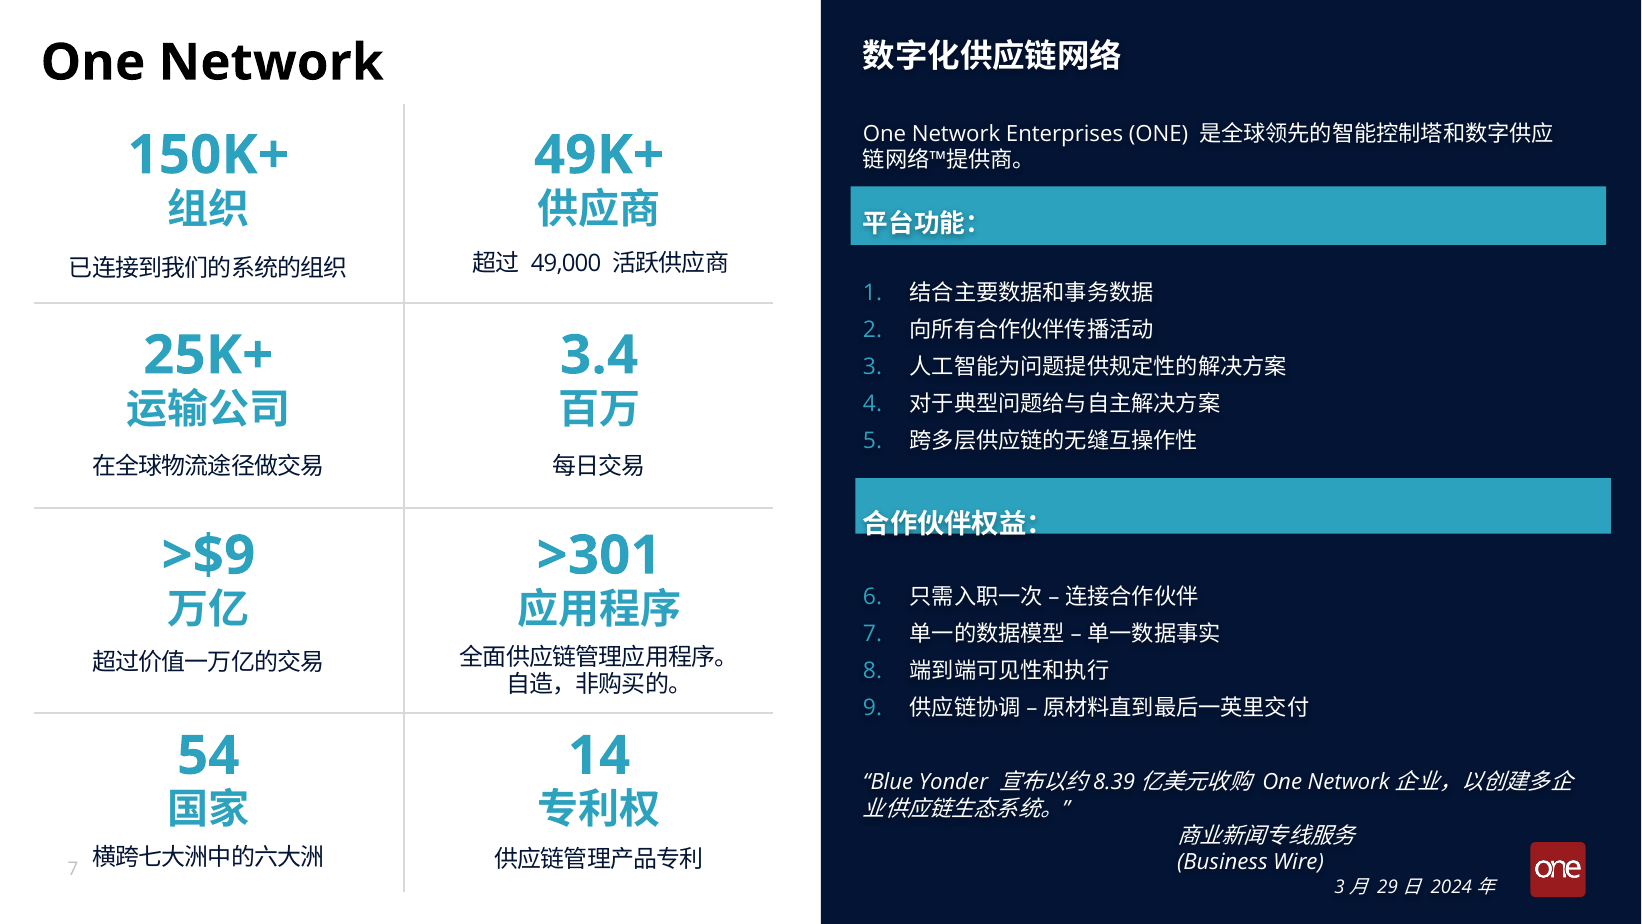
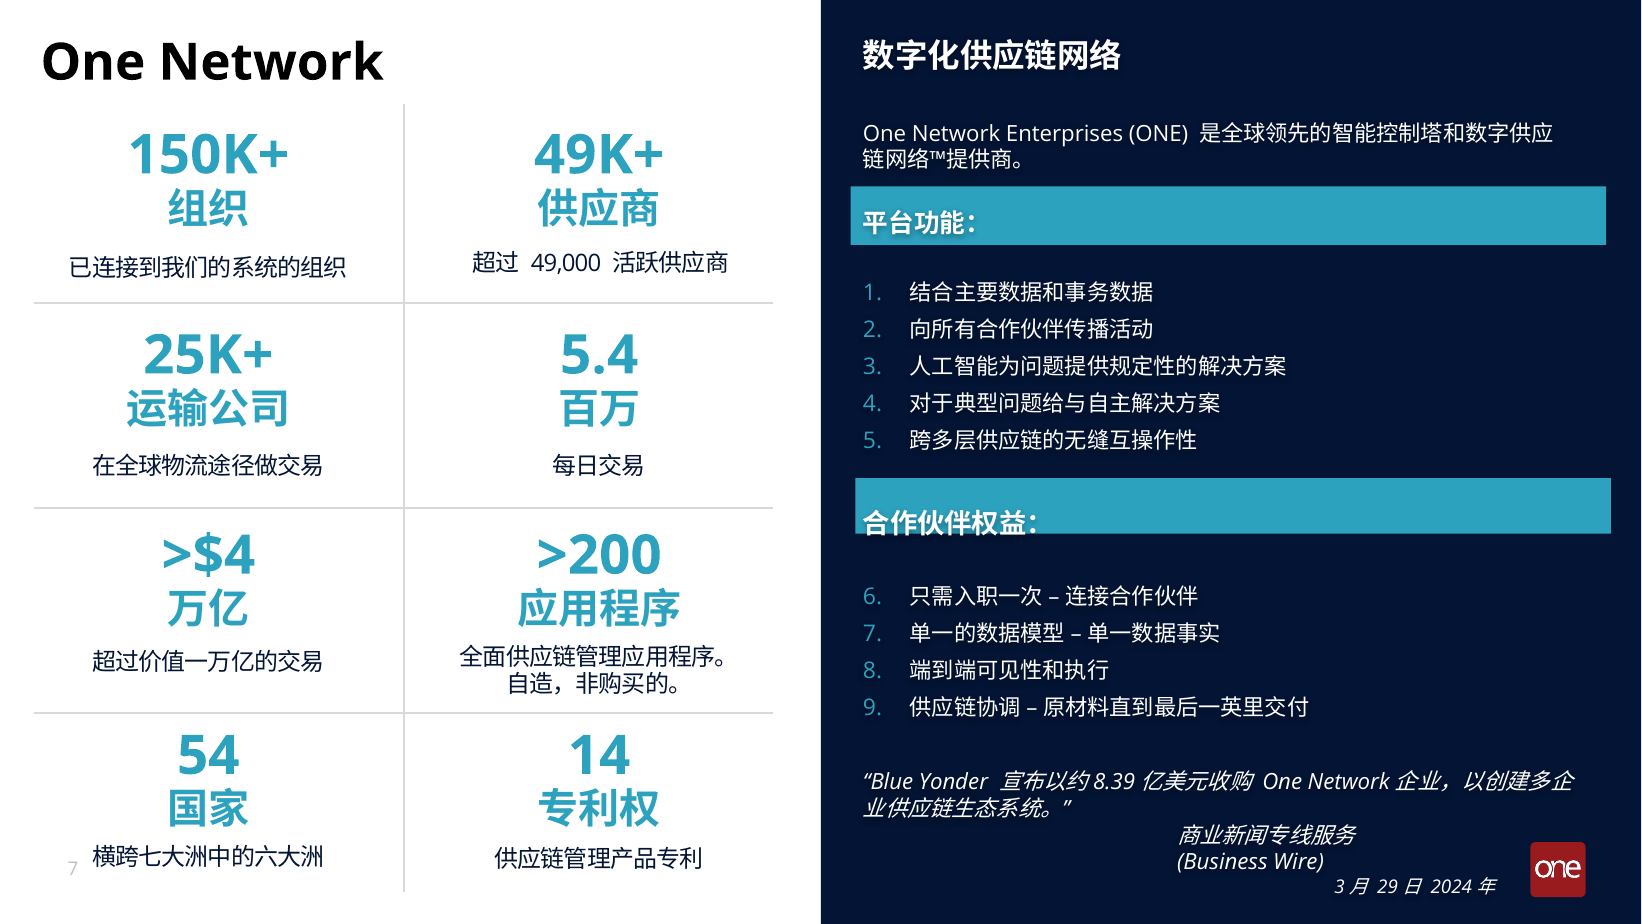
3.4: 3.4 -> 5.4
>$9: >$9 -> >$4
>301: >301 -> >200
